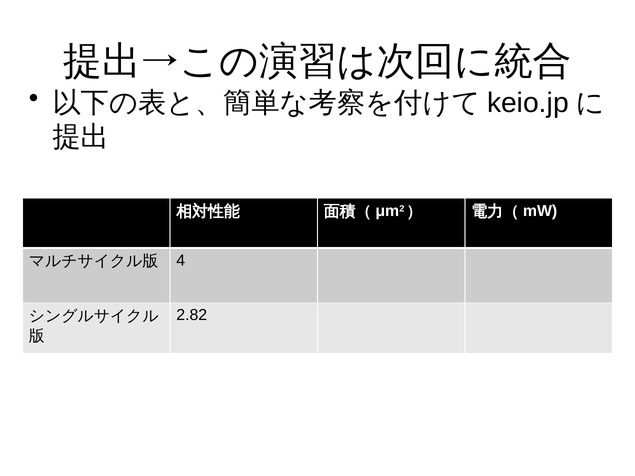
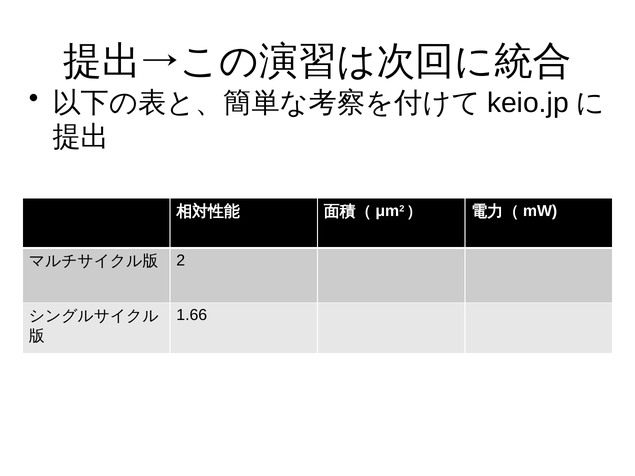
4: 4 -> 2
2.82: 2.82 -> 1.66
